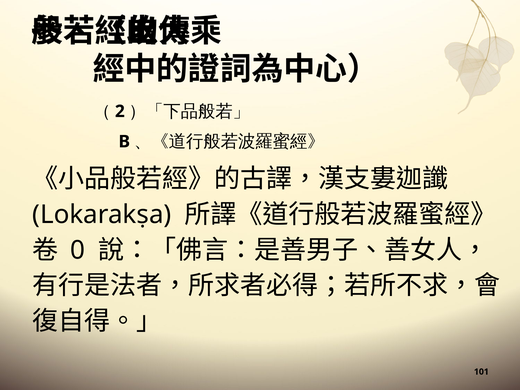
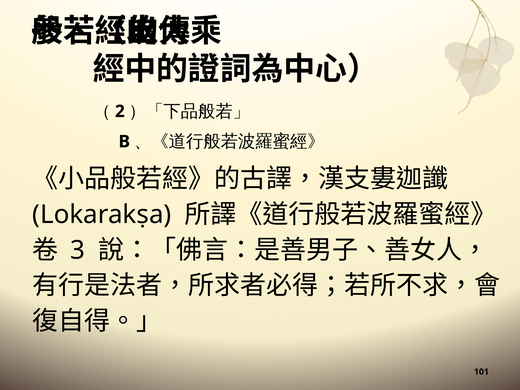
0: 0 -> 3
